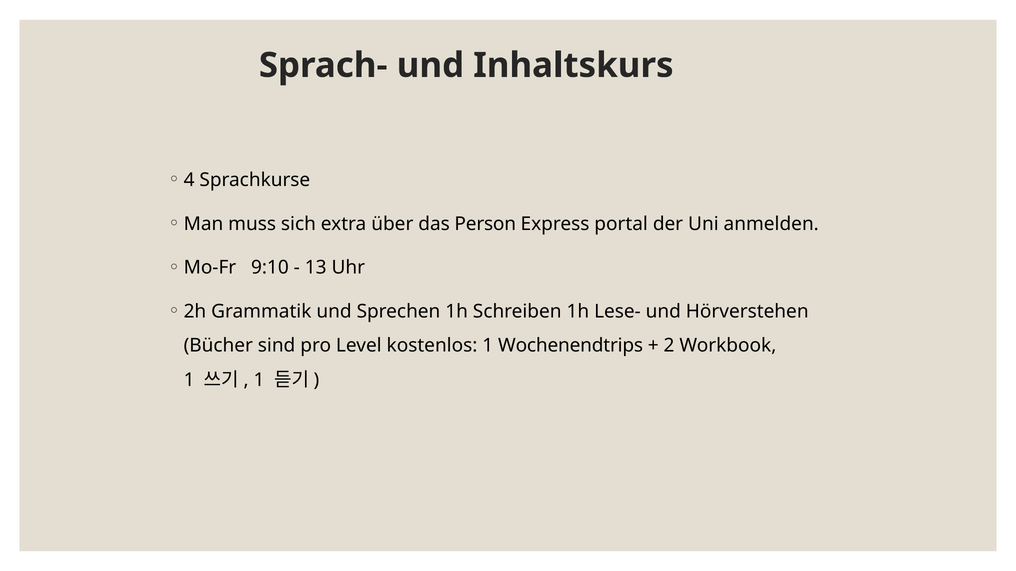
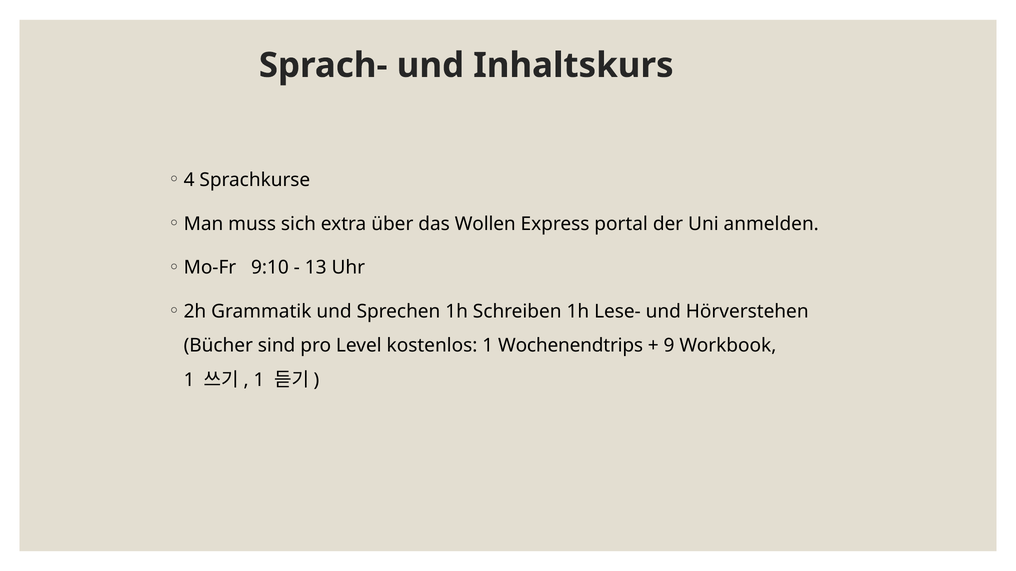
Person: Person -> Wollen
2: 2 -> 9
